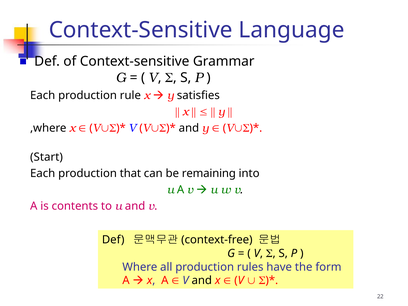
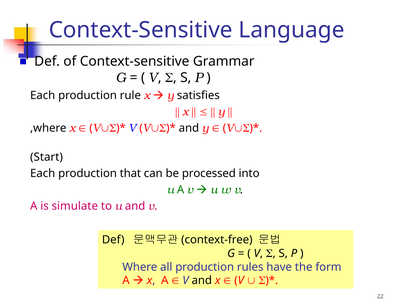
remaining: remaining -> processed
contents: contents -> simulate
